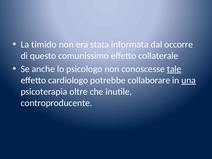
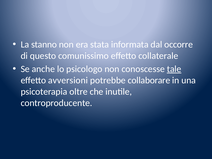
timido: timido -> stanno
cardiologo: cardiologo -> avversioni
una underline: present -> none
